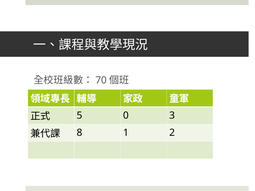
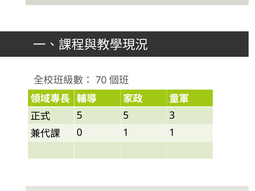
5 0: 0 -> 5
8: 8 -> 0
1 2: 2 -> 1
